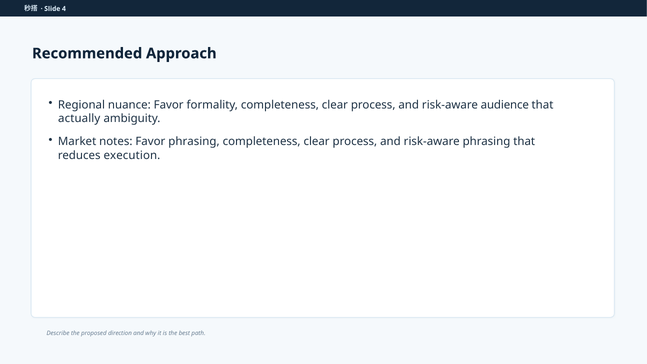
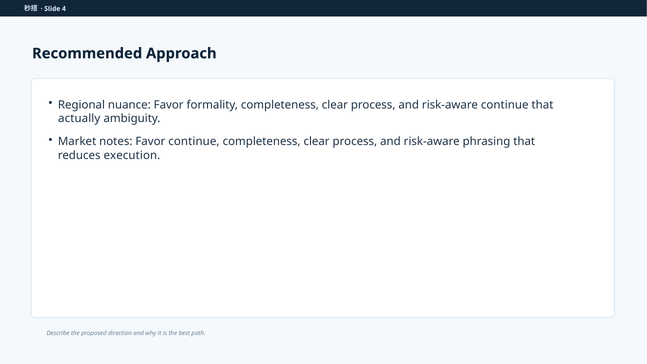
risk-aware audience: audience -> continue
Favor phrasing: phrasing -> continue
